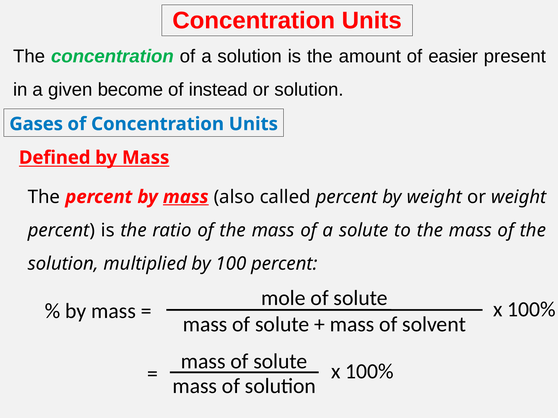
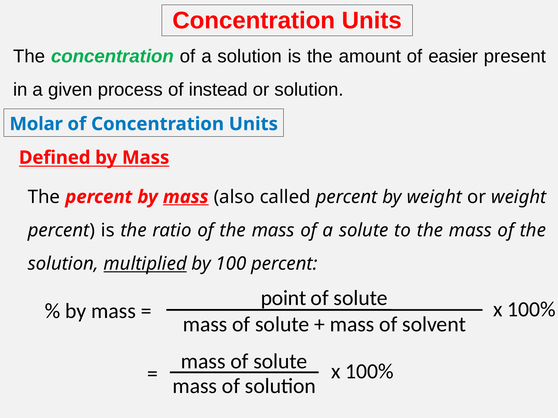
become: become -> process
Gases: Gases -> Molar
multiplied underline: none -> present
mole: mole -> point
